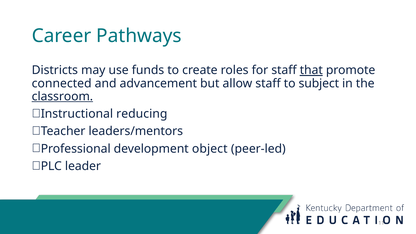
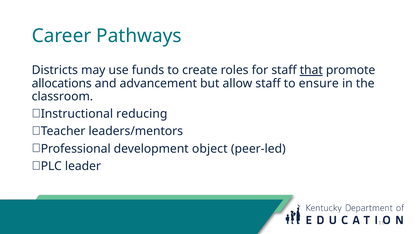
connected: connected -> allocations
subject: subject -> ensure
classroom underline: present -> none
